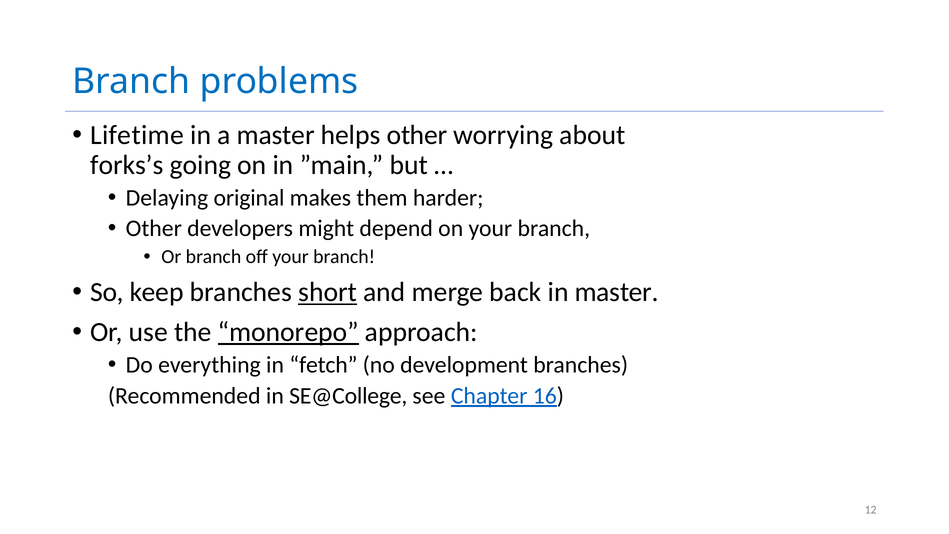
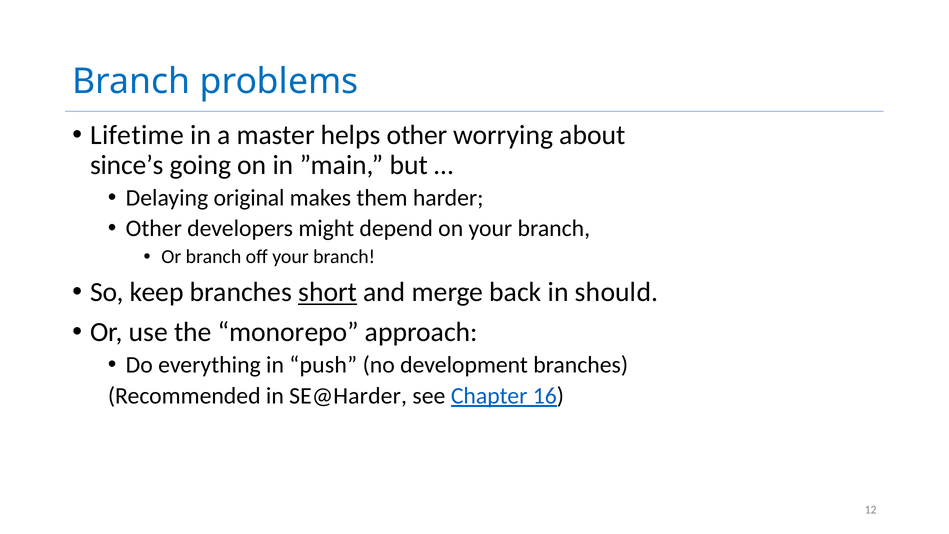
forks’s: forks’s -> since’s
in master: master -> should
monorepo underline: present -> none
fetch: fetch -> push
SE@College: SE@College -> SE@Harder
